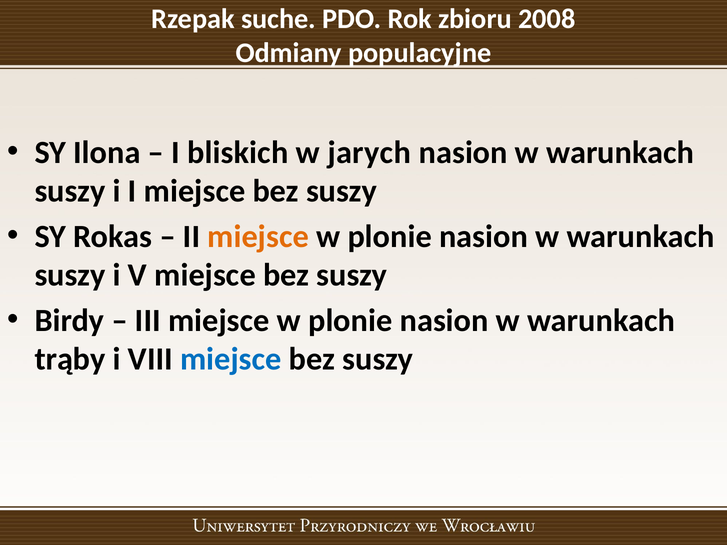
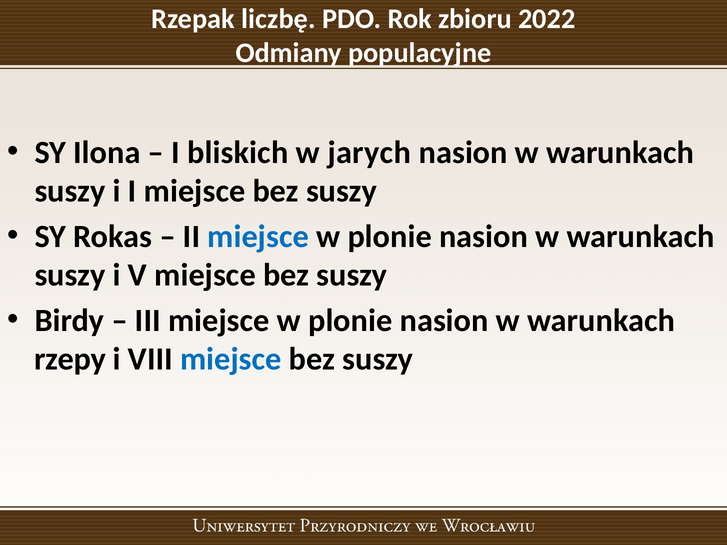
suche: suche -> liczbę
2008: 2008 -> 2022
miejsce at (258, 237) colour: orange -> blue
trąby: trąby -> rzepy
